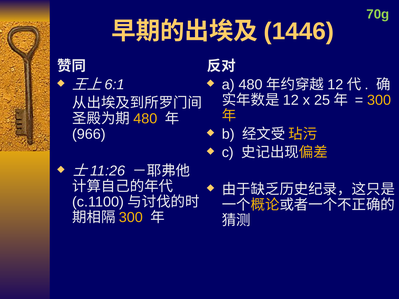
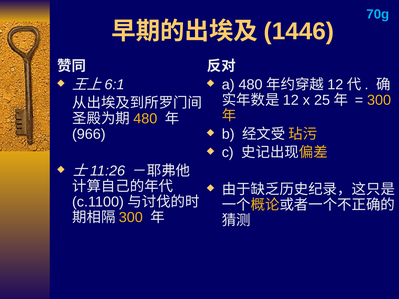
70g colour: light green -> light blue
